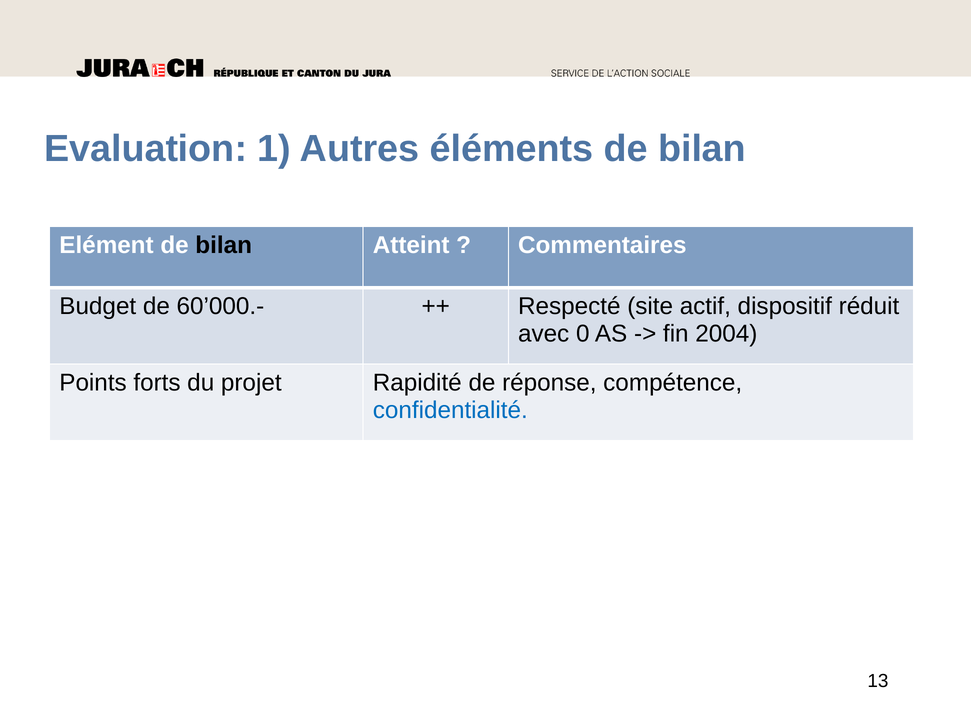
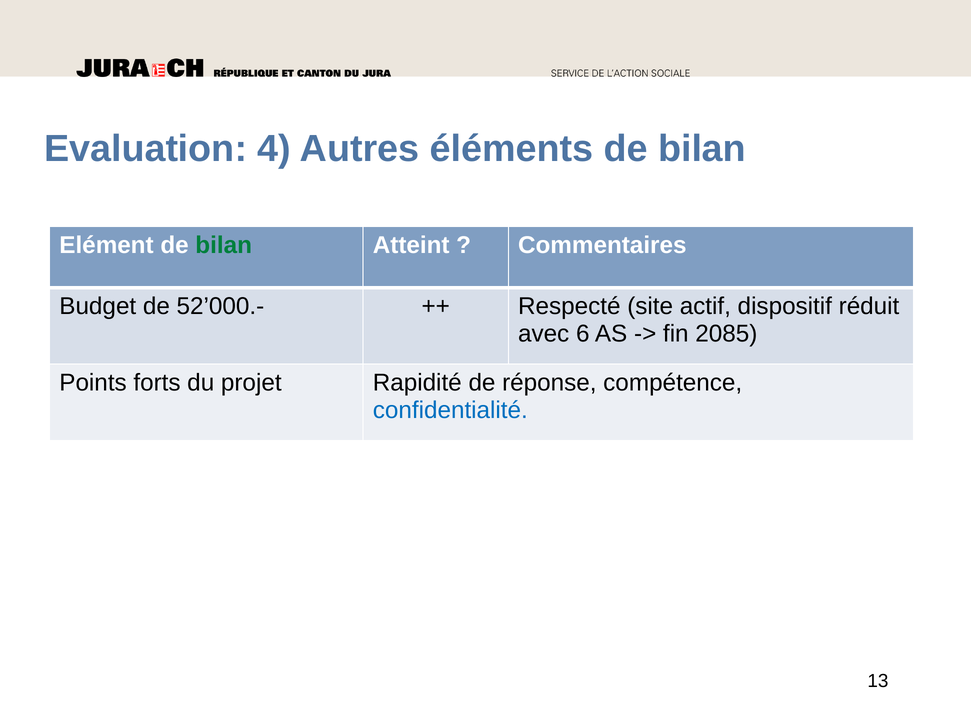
1: 1 -> 4
bilan at (224, 245) colour: black -> green
60’000.-: 60’000.- -> 52’000.-
0: 0 -> 6
2004: 2004 -> 2085
